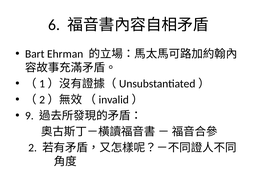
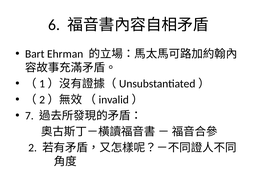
9: 9 -> 7
